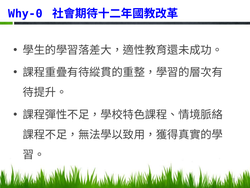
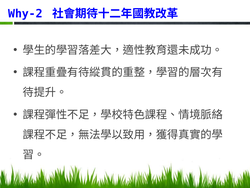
Why-0: Why-0 -> Why-2
